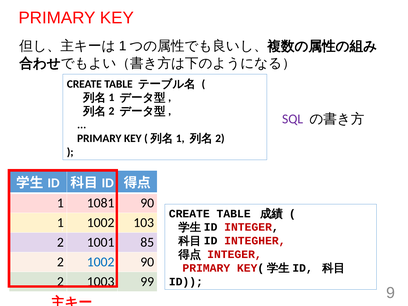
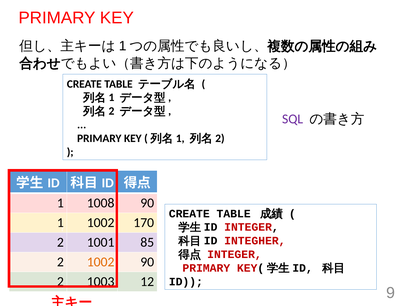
1081: 1081 -> 1008
103: 103 -> 170
1002 at (101, 262) colour: blue -> orange
99: 99 -> 12
